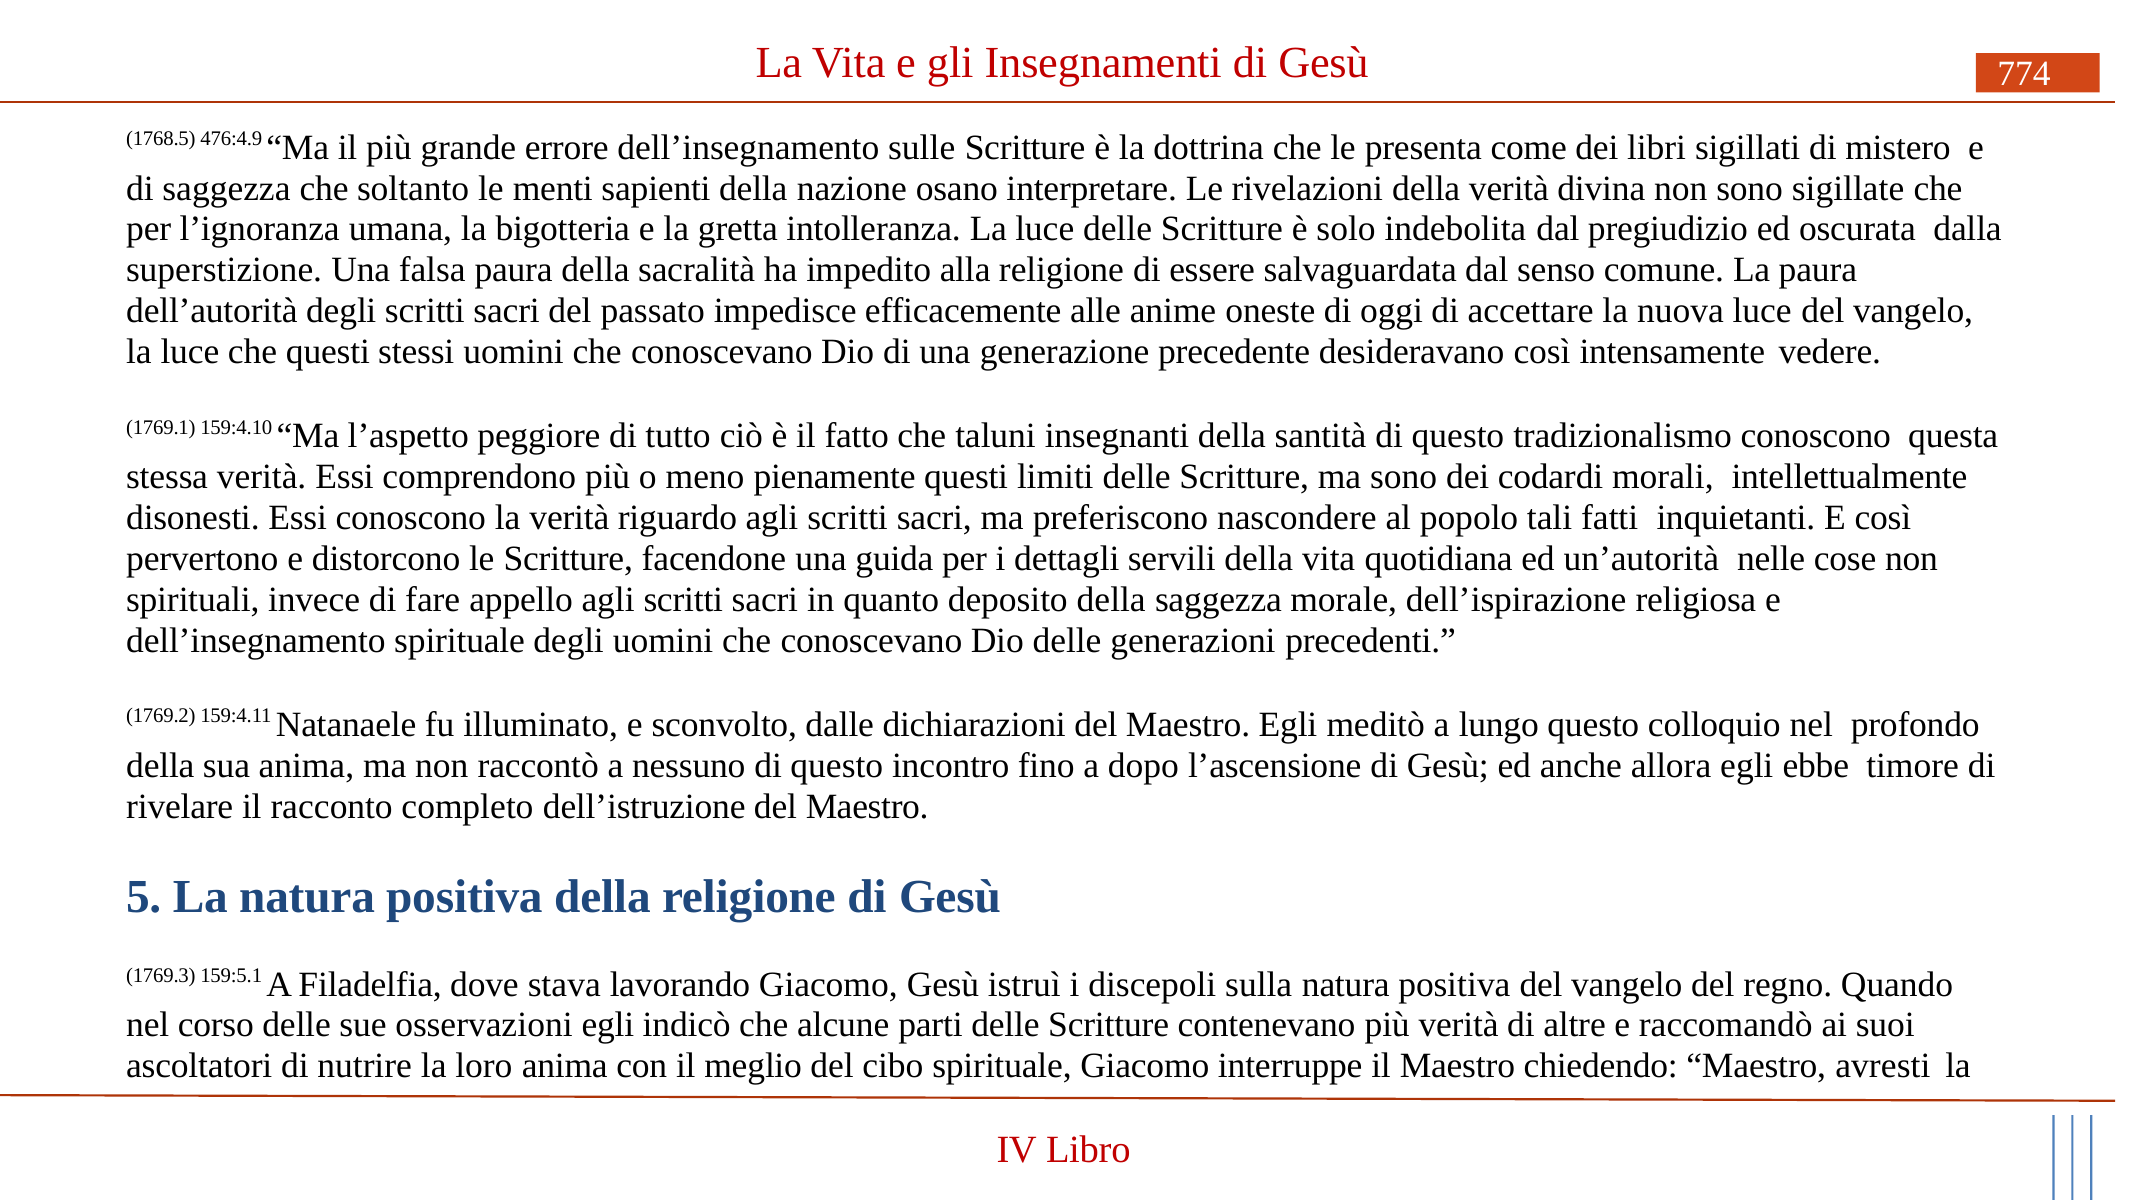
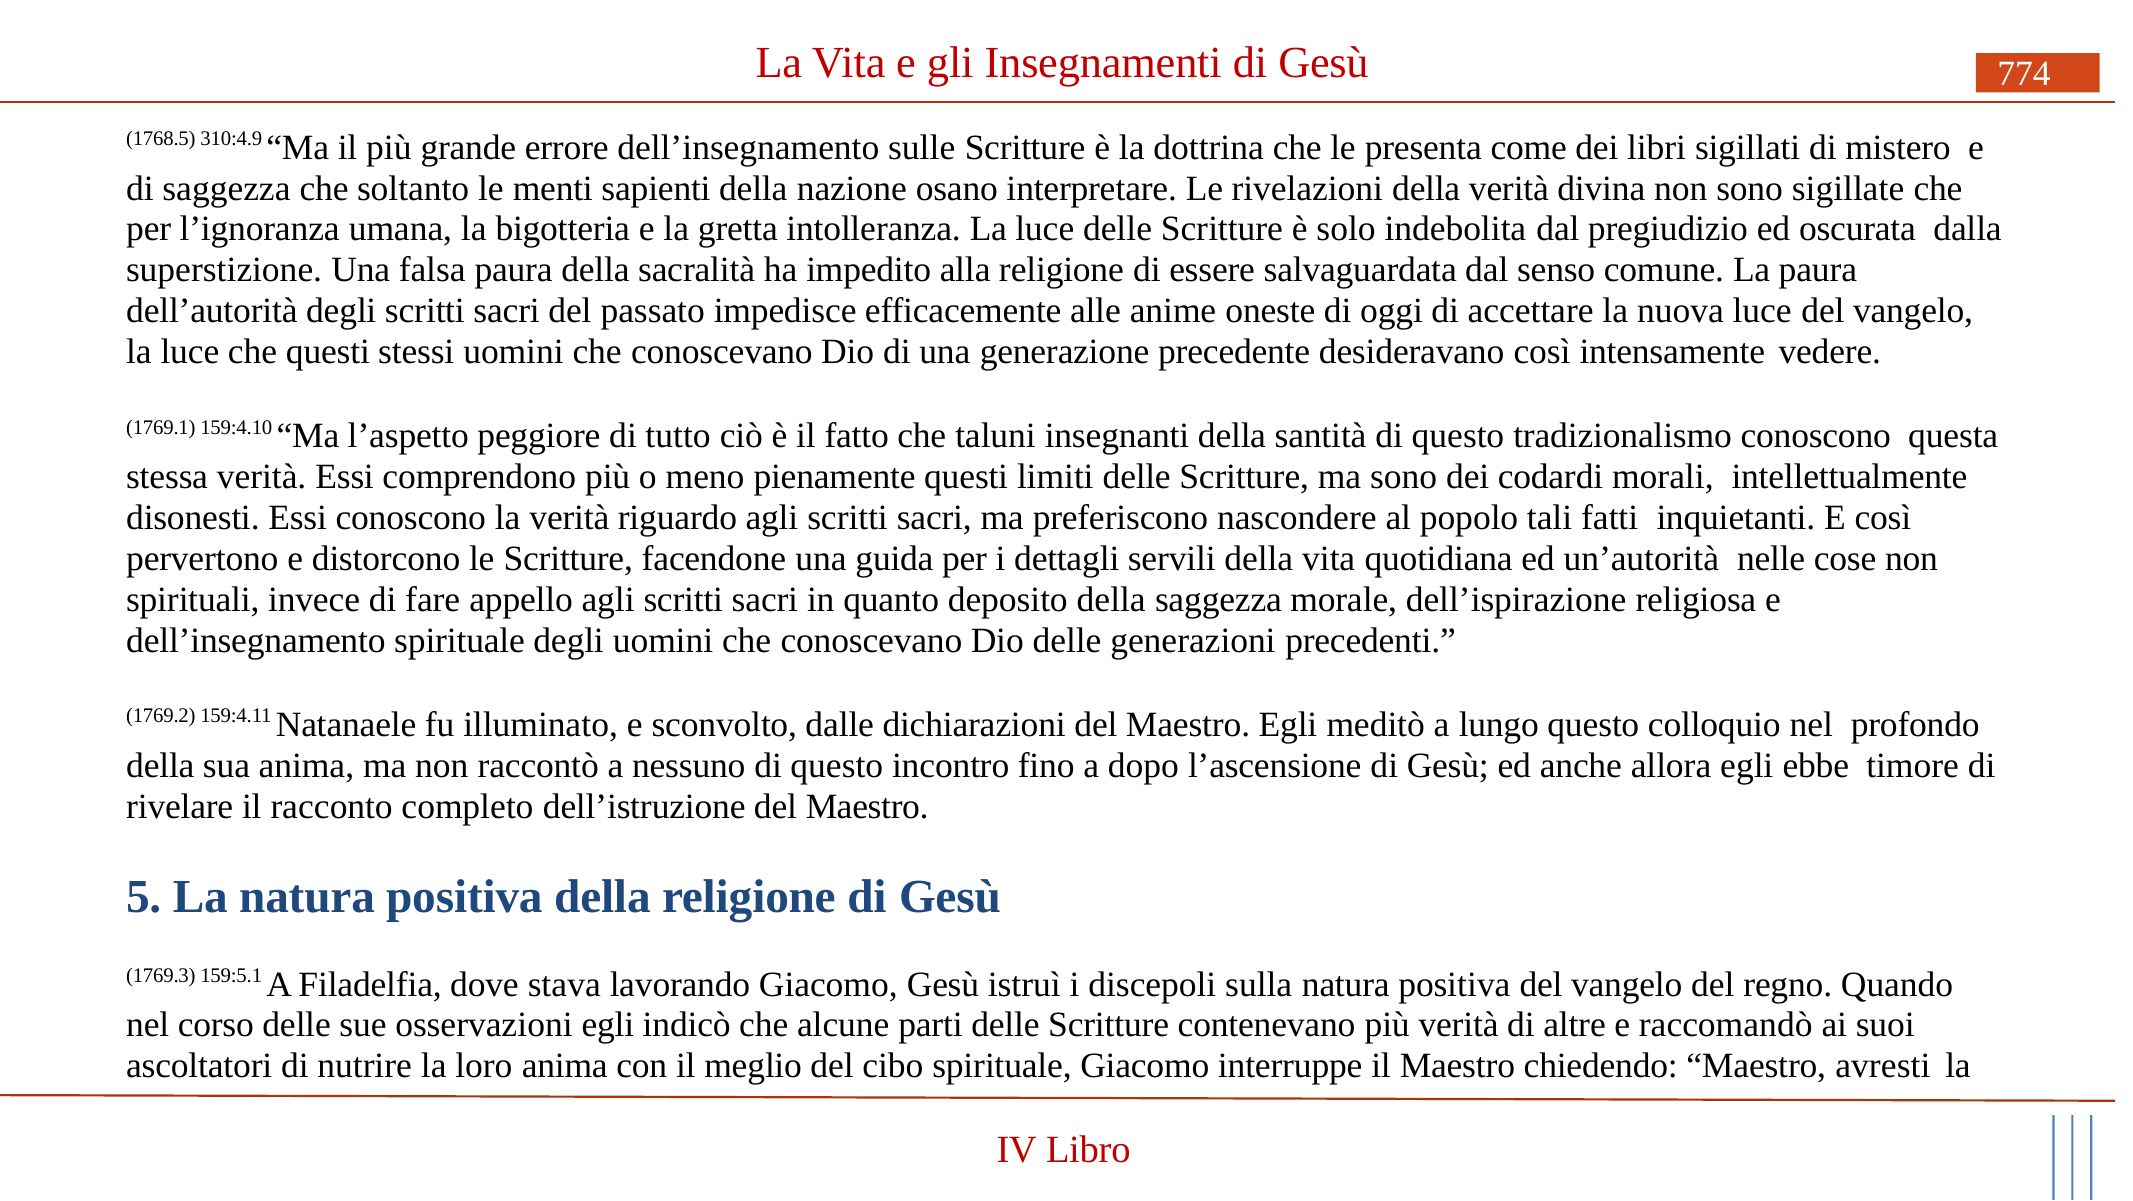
476:4.9: 476:4.9 -> 310:4.9
